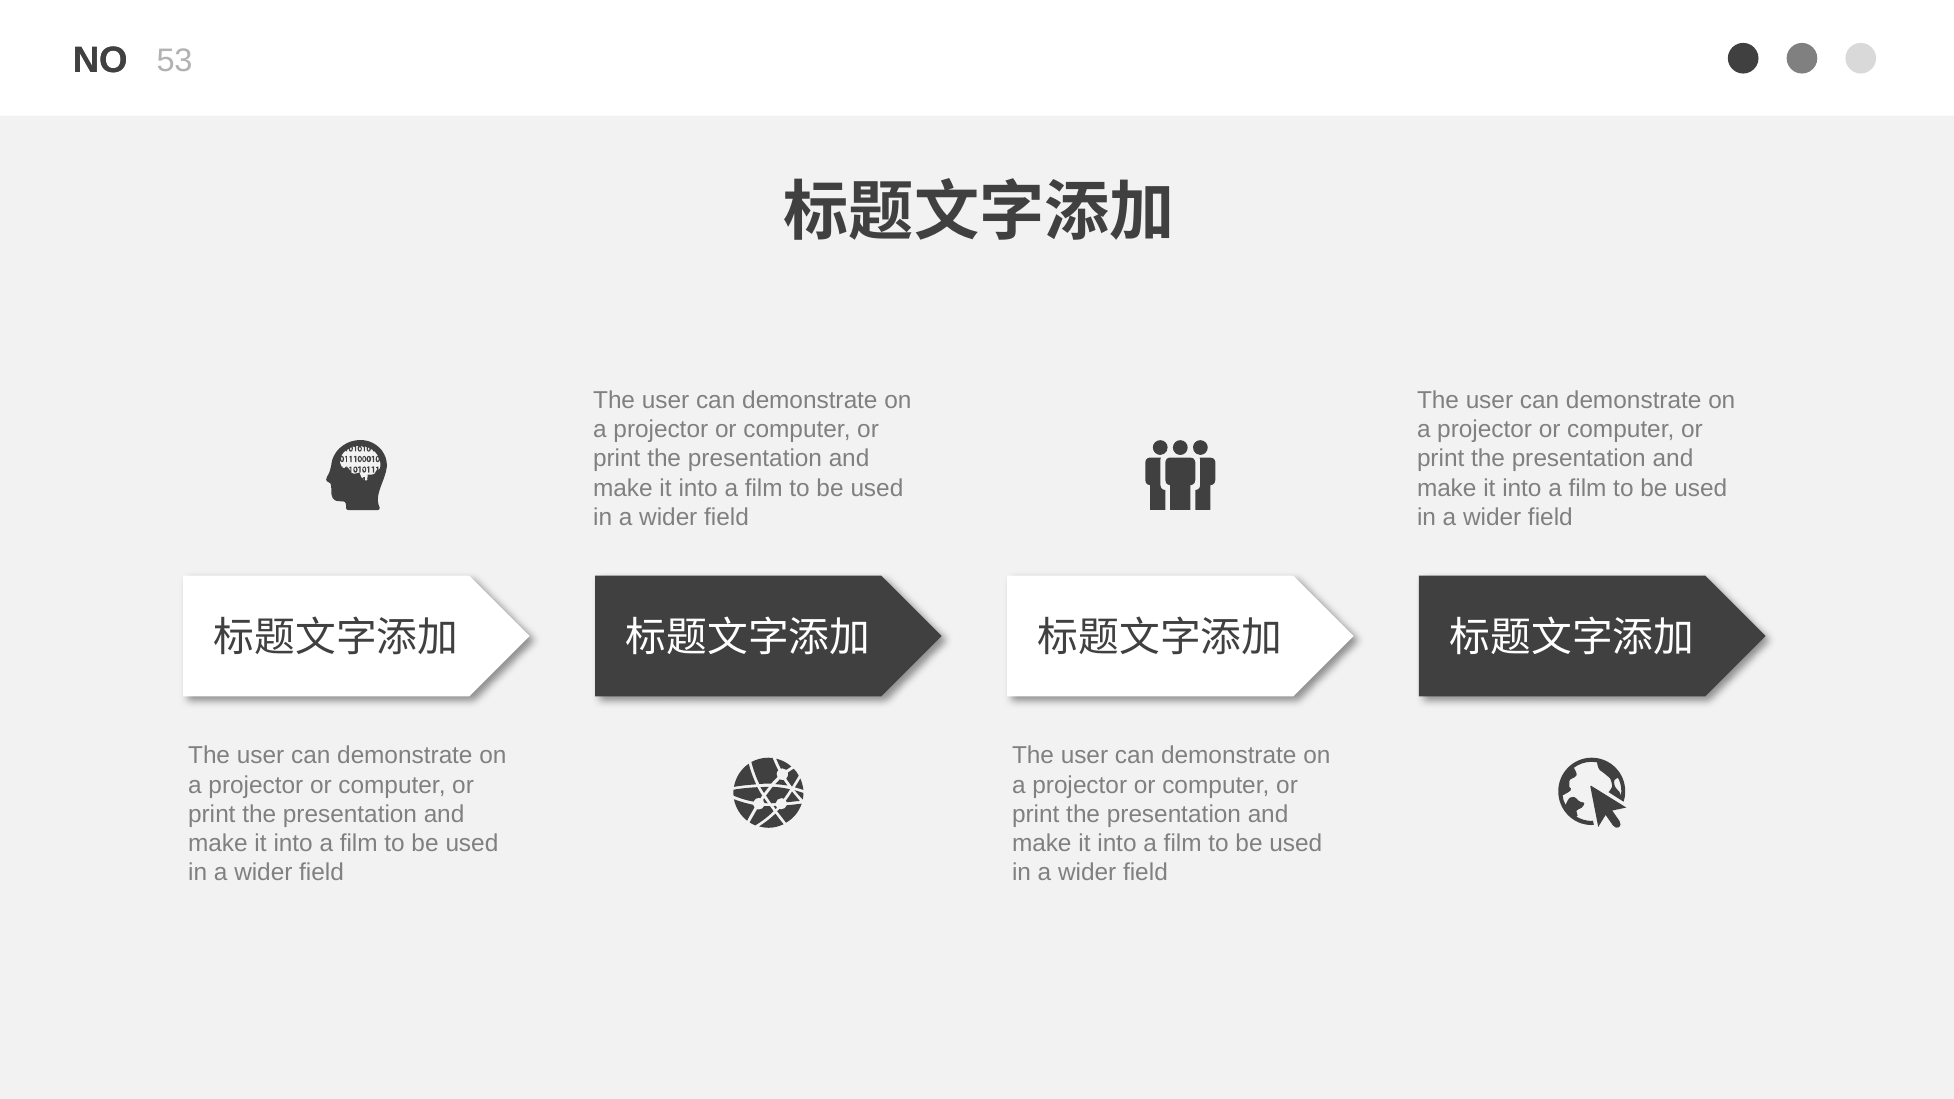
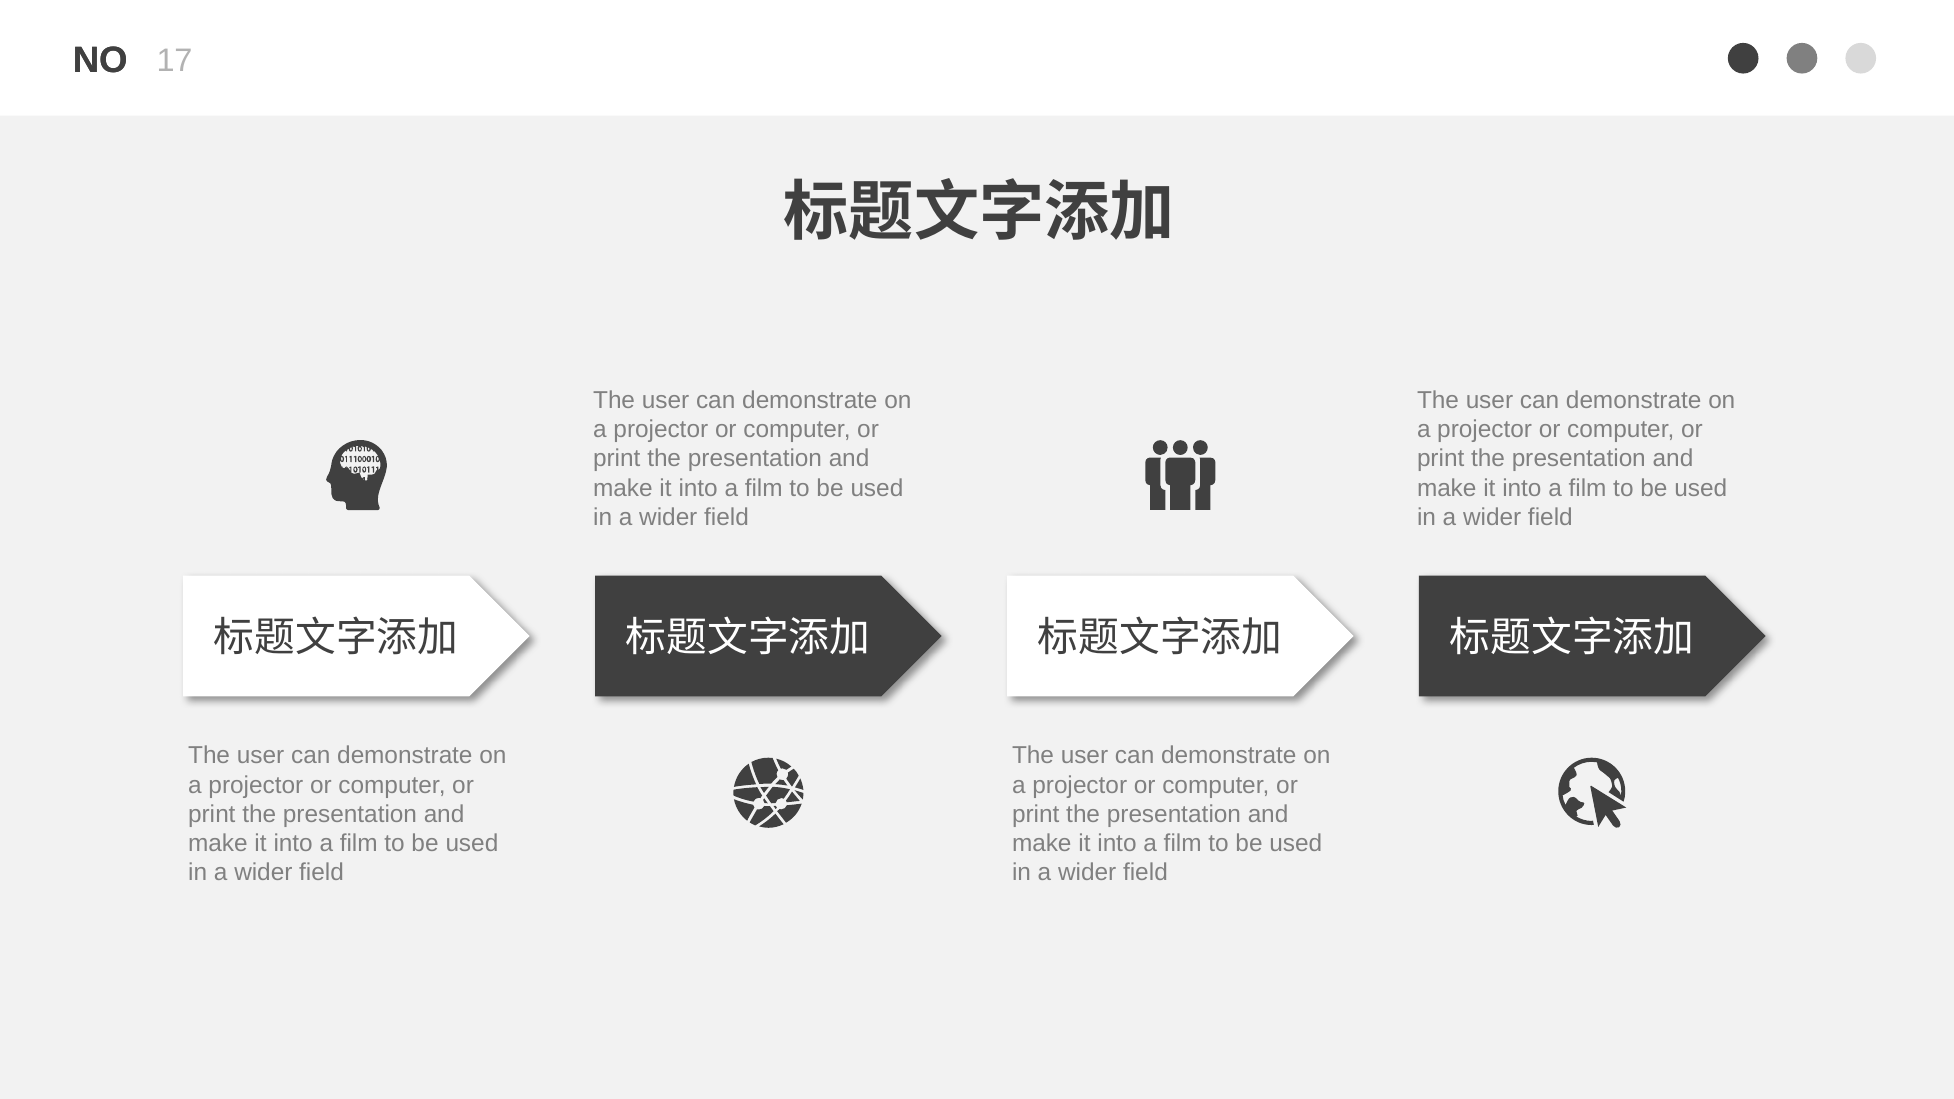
53: 53 -> 17
